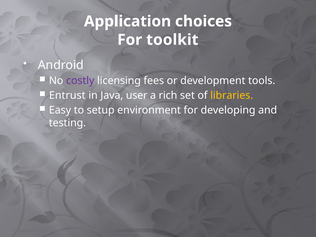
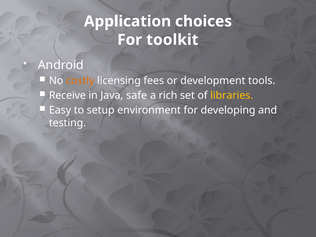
costly colour: purple -> orange
Entrust: Entrust -> Receive
user: user -> safe
